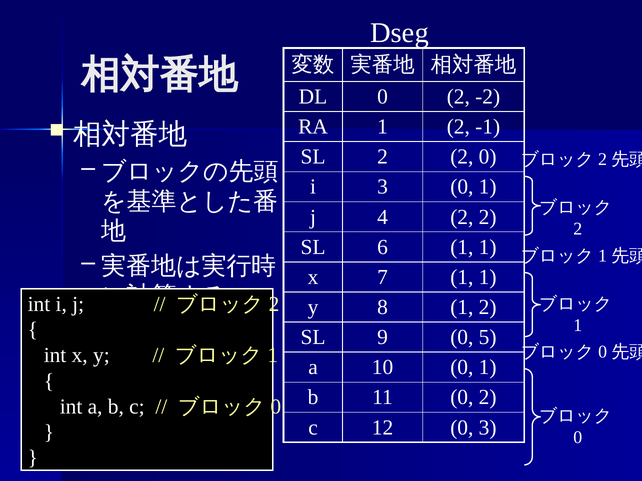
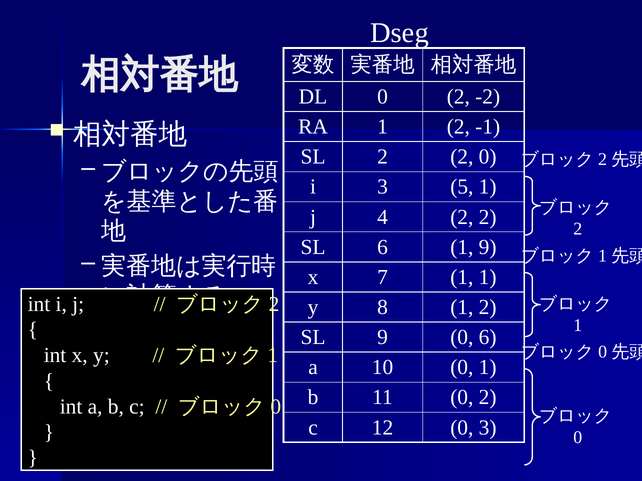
3 0: 0 -> 5
6 1 1: 1 -> 9
0 5: 5 -> 6
